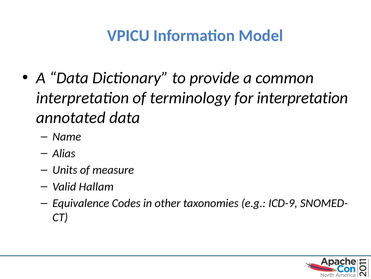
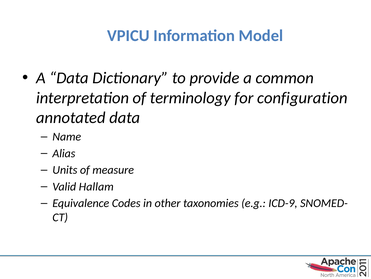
for interpretation: interpretation -> configuration
